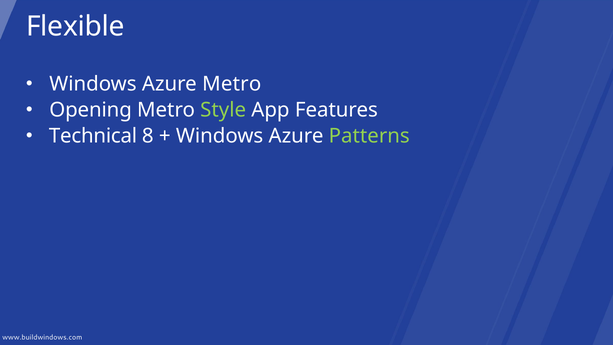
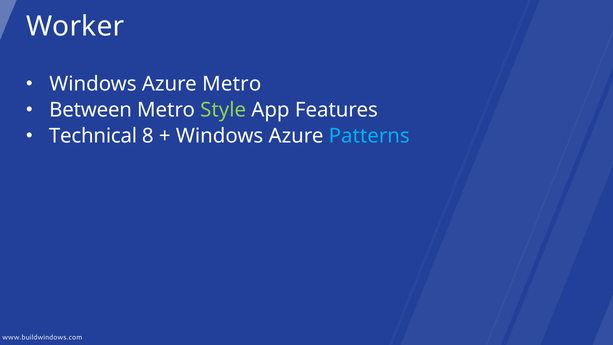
Flexible: Flexible -> Worker
Opening: Opening -> Between
Patterns colour: light green -> light blue
